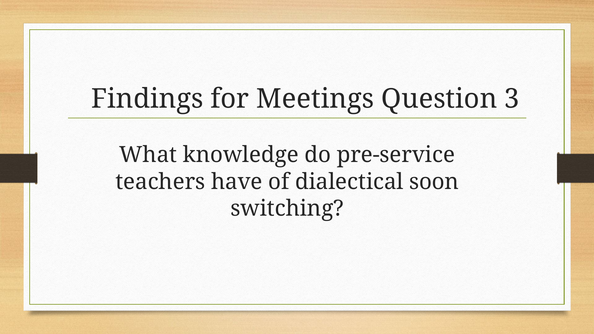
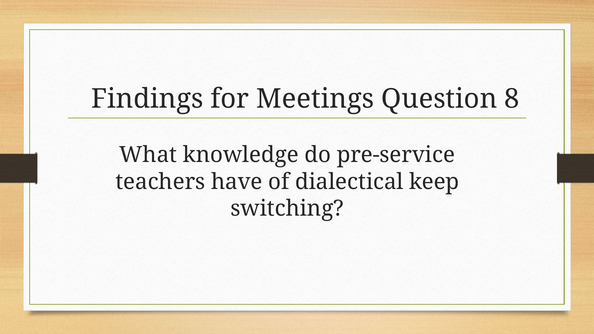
3: 3 -> 8
soon: soon -> keep
